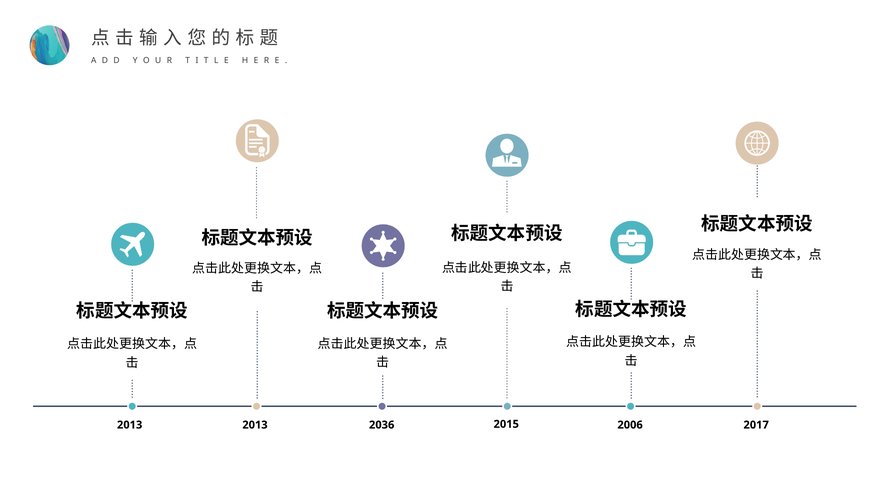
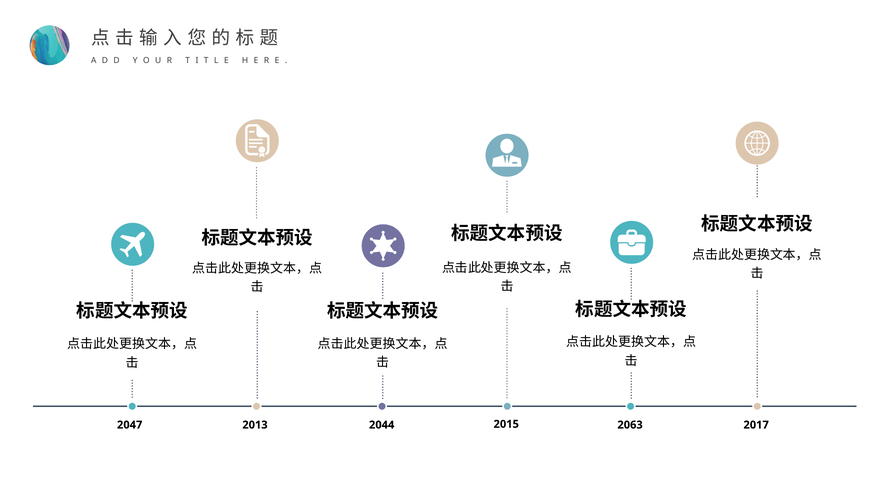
2013 at (130, 425): 2013 -> 2047
2036: 2036 -> 2044
2006: 2006 -> 2063
